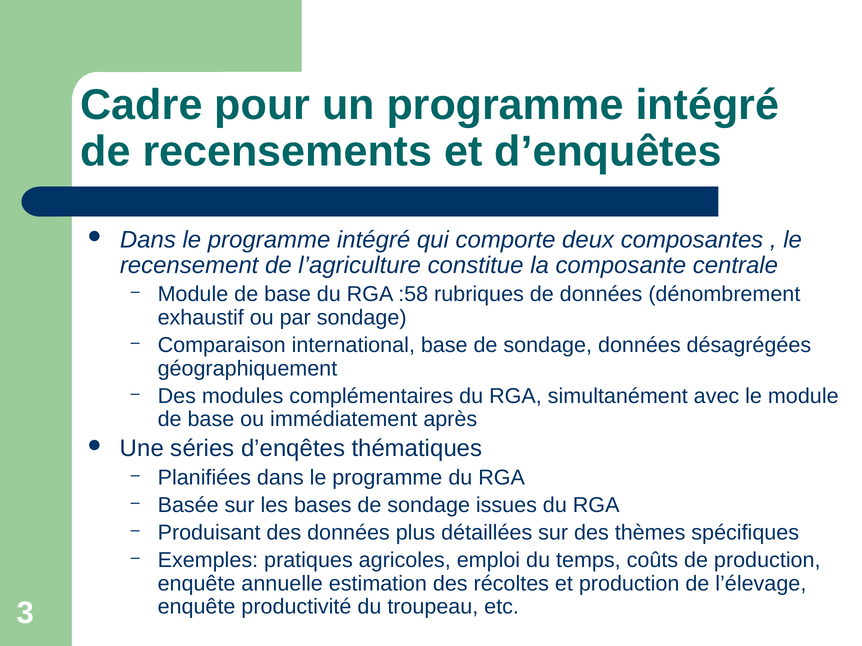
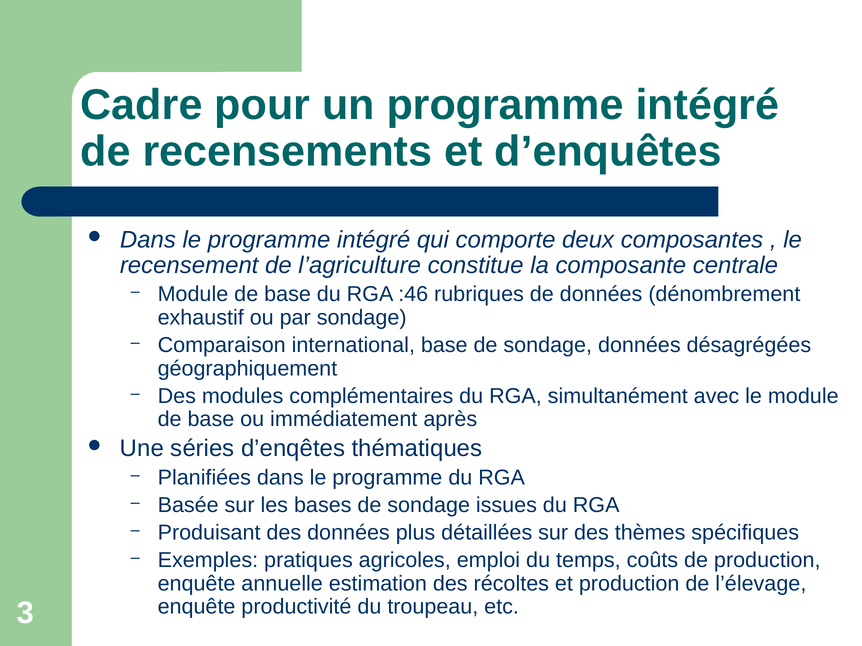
:58: :58 -> :46
